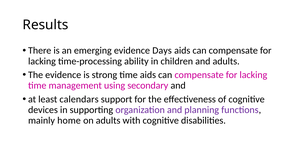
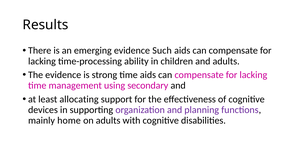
Days: Days -> Such
calendars: calendars -> allocating
